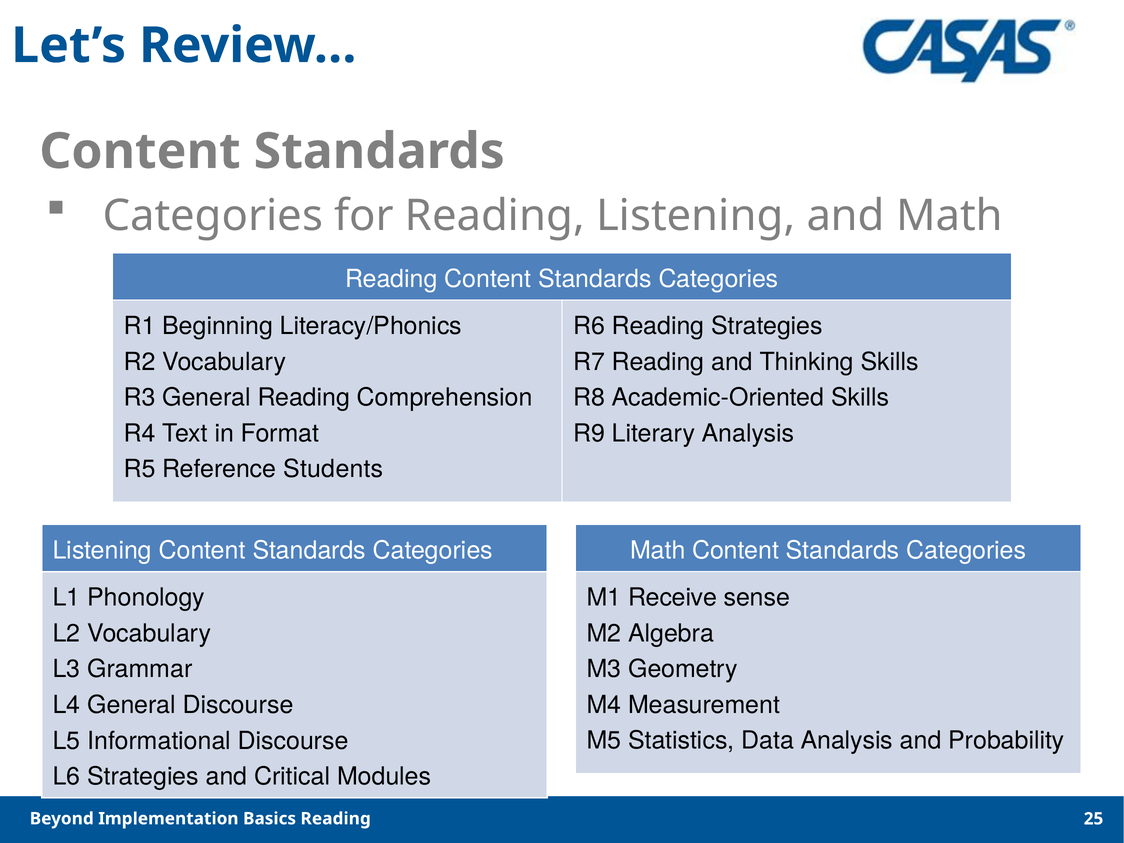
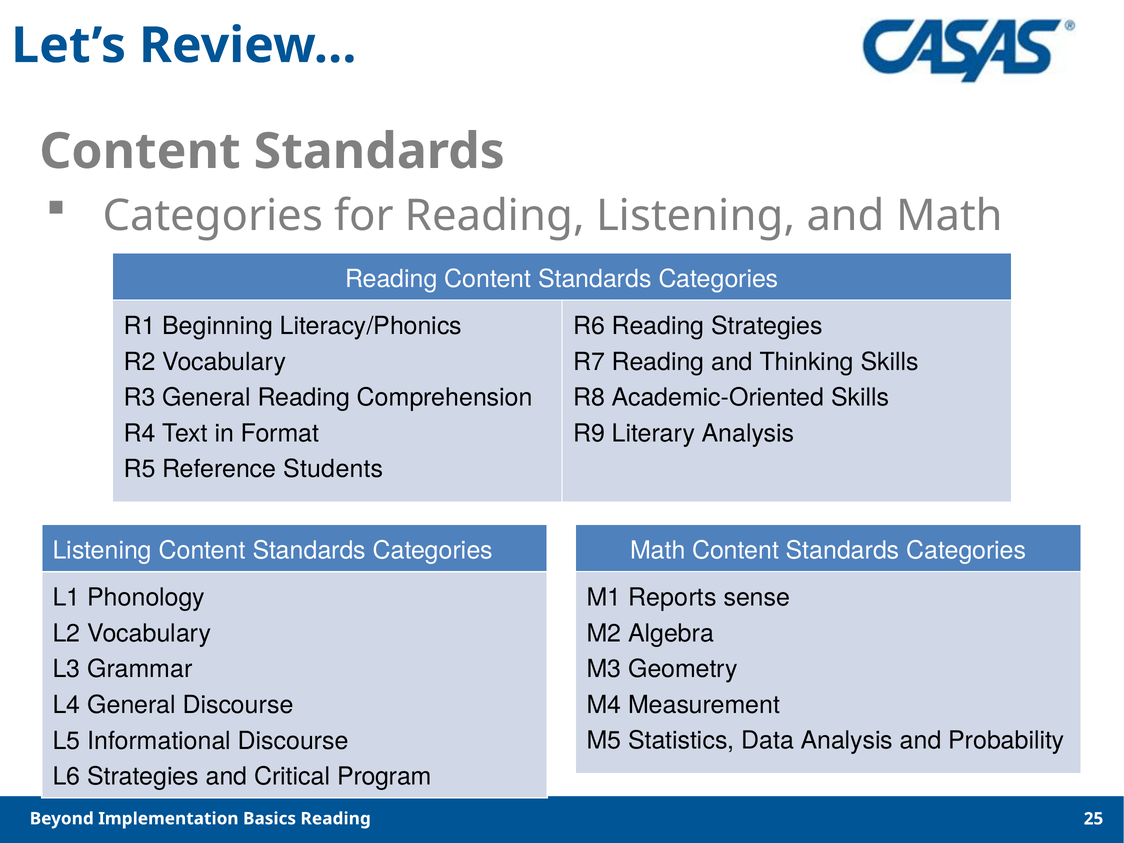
Receive: Receive -> Reports
Modules: Modules -> Program
